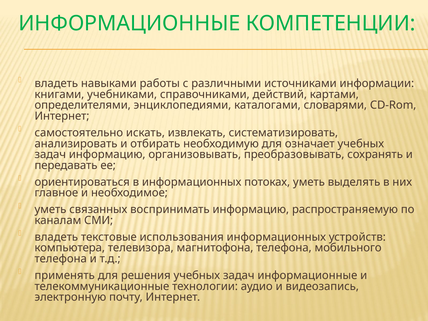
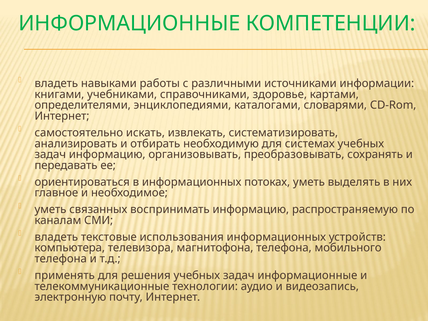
действий: действий -> здоровье
означает: означает -> системах
